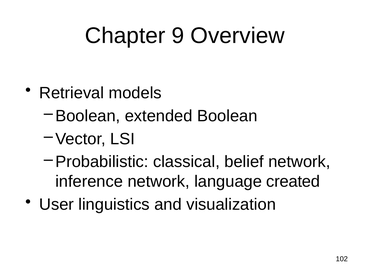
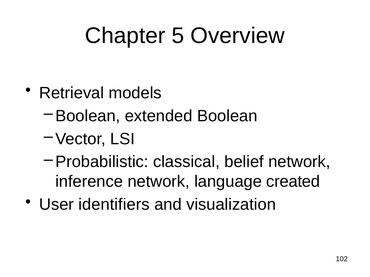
9: 9 -> 5
linguistics: linguistics -> identifiers
